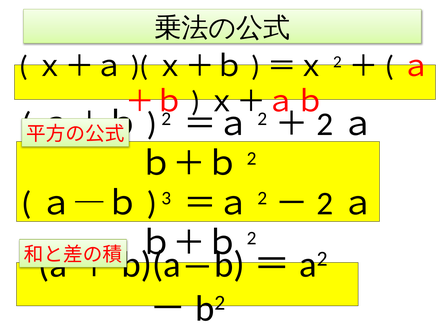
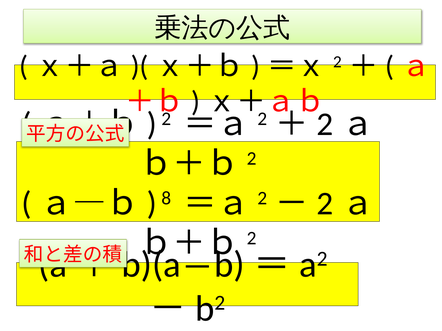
3: 3 -> 8
